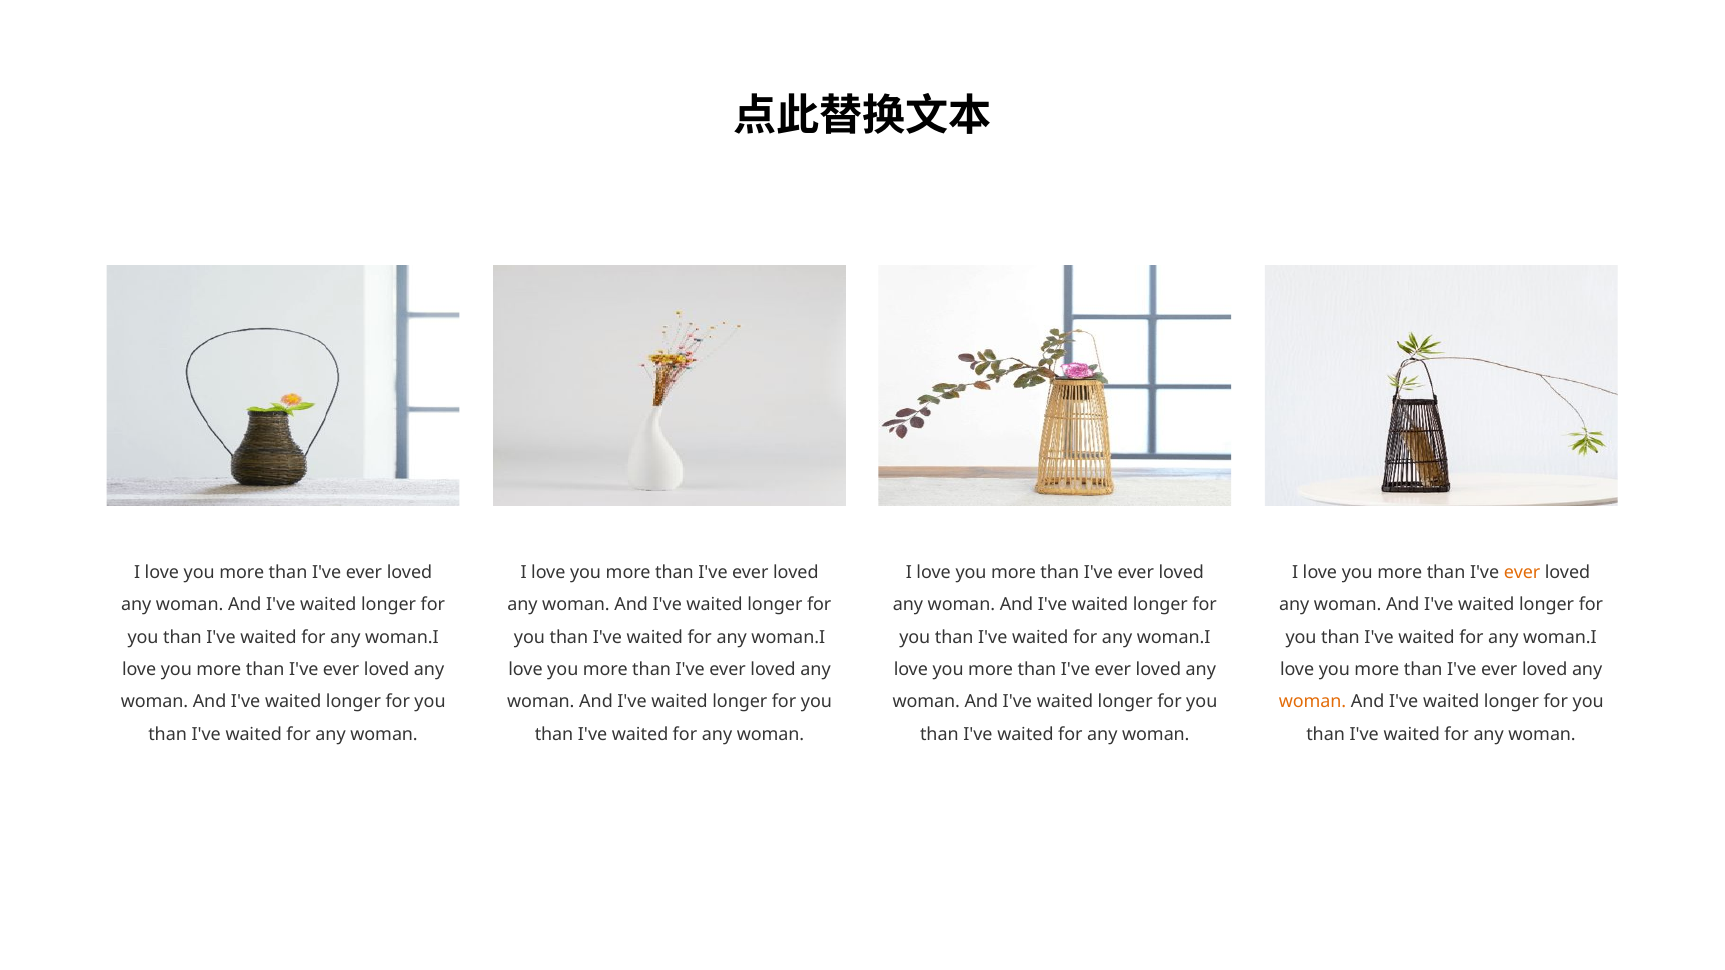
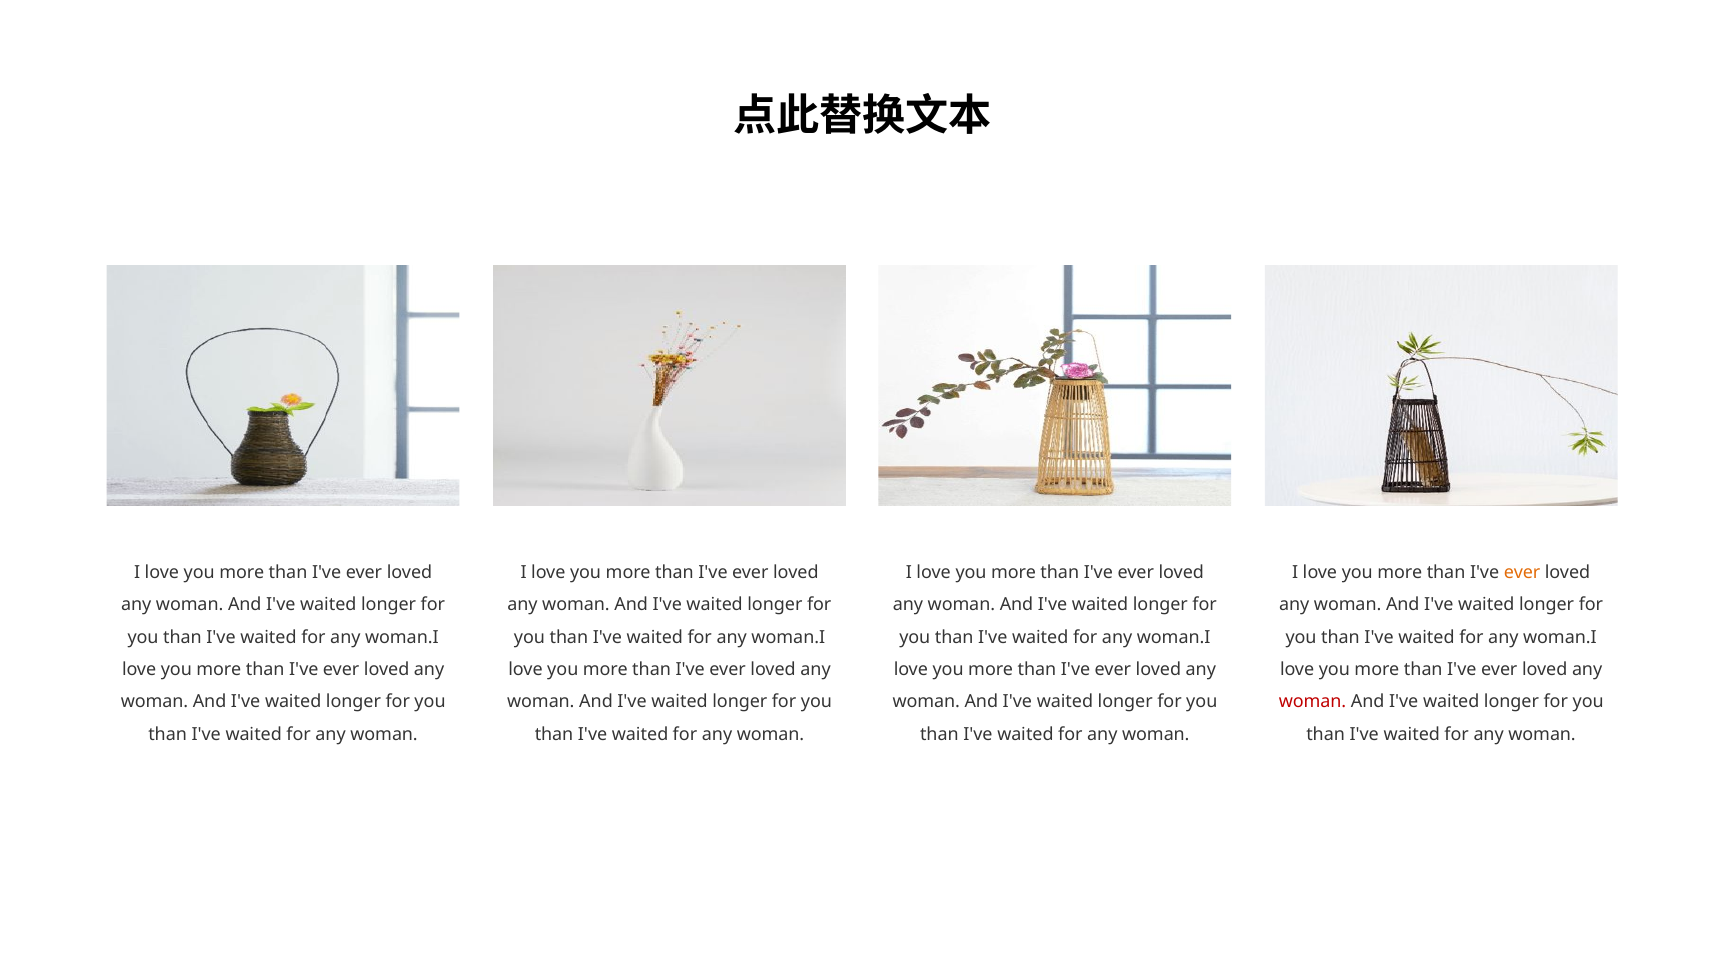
woman at (1313, 702) colour: orange -> red
